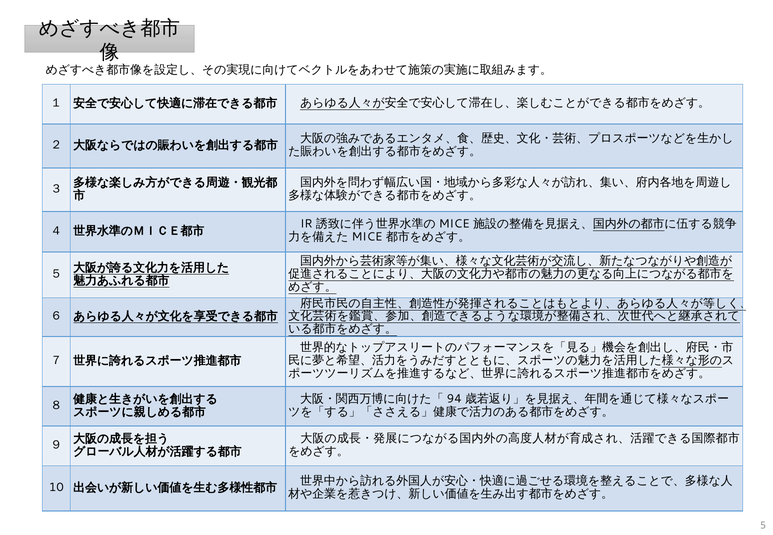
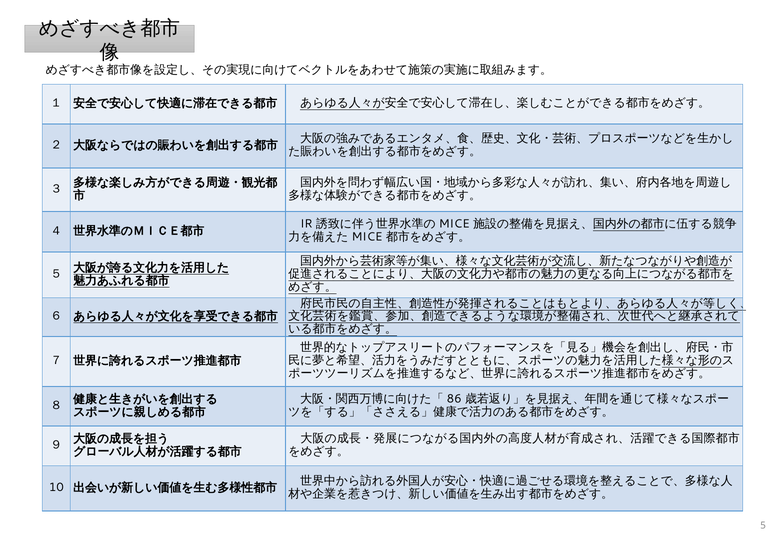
94: 94 -> 86
